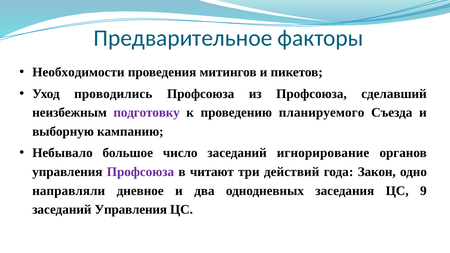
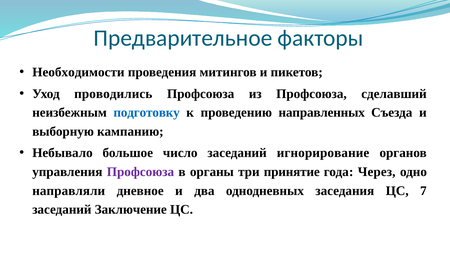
подготовку colour: purple -> blue
планируемого: планируемого -> направленных
читают: читают -> органы
действий: действий -> принятие
Закон: Закон -> Через
9: 9 -> 7
заседаний Управления: Управления -> Заключение
